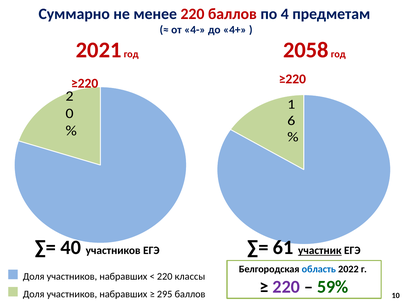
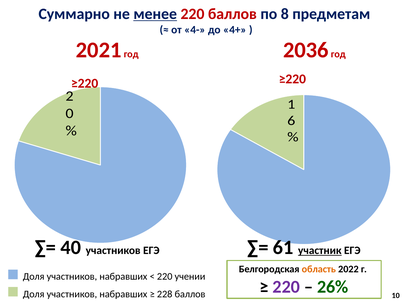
менее underline: none -> present
4: 4 -> 8
2058: 2058 -> 2036
область colour: blue -> orange
классы: классы -> учении
59%: 59% -> 26%
295: 295 -> 228
